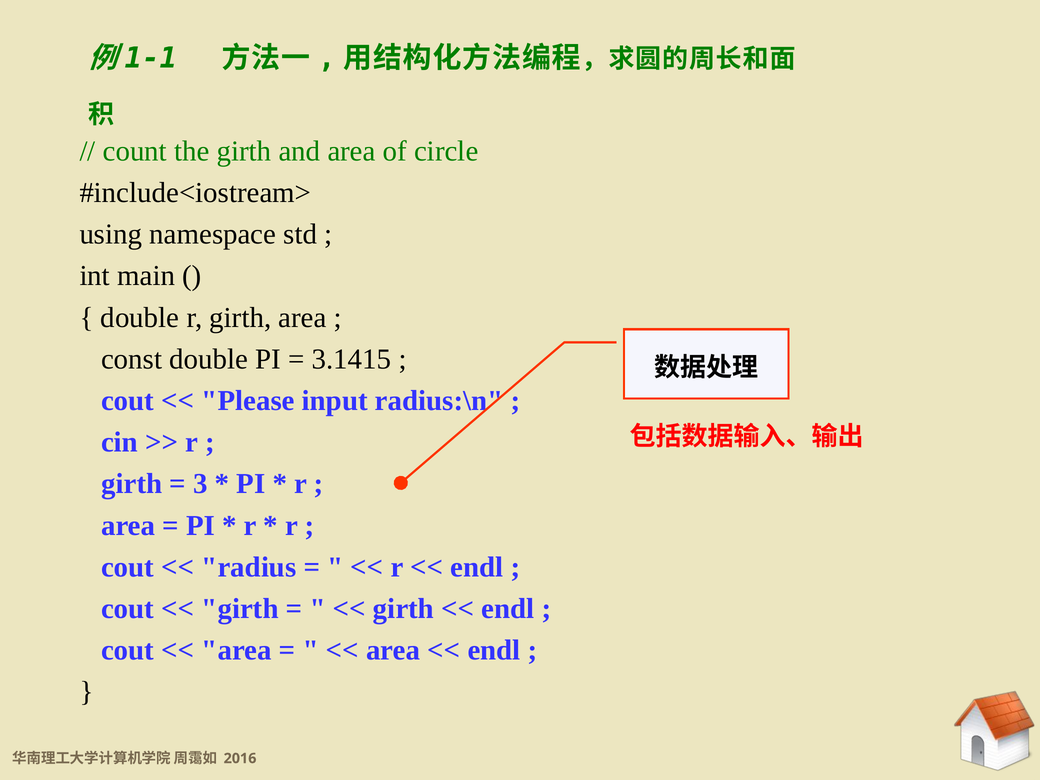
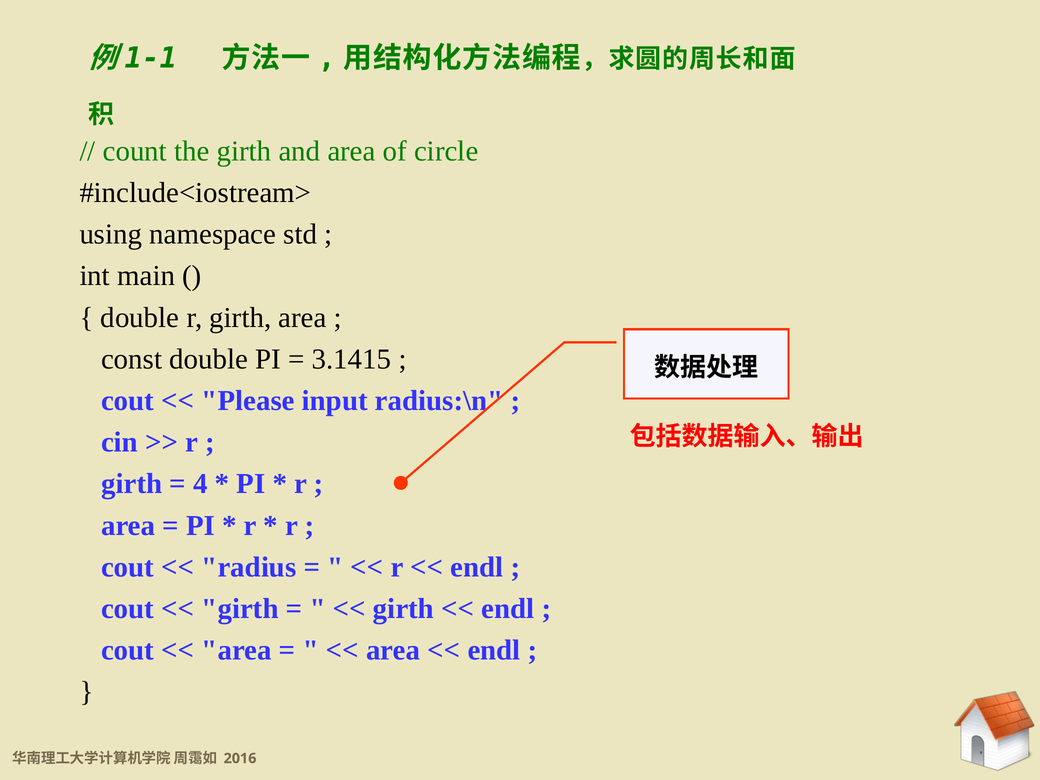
3: 3 -> 4
